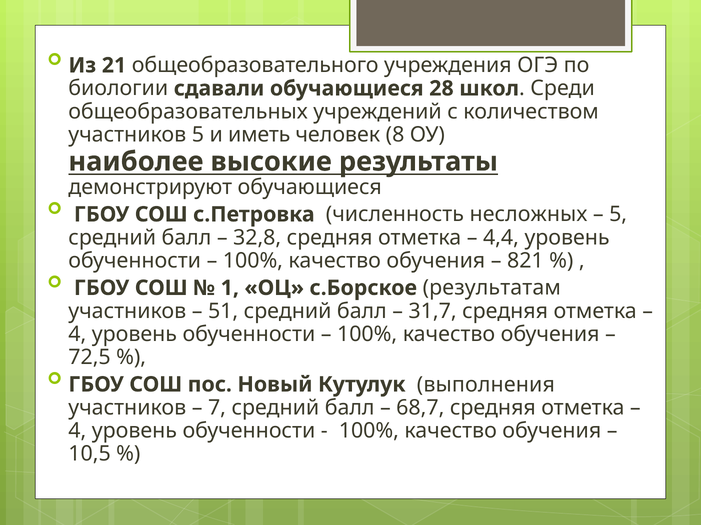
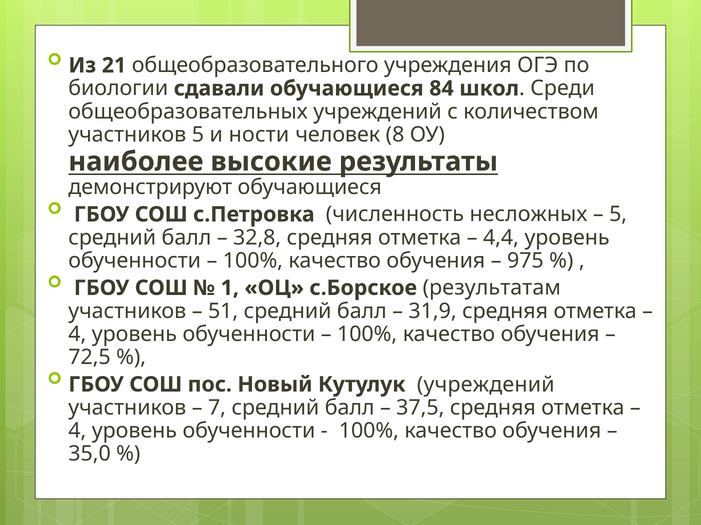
28: 28 -> 84
иметь: иметь -> ности
821: 821 -> 975
31,7: 31,7 -> 31,9
Кутулук выполнения: выполнения -> учреждений
68,7: 68,7 -> 37,5
10,5: 10,5 -> 35,0
